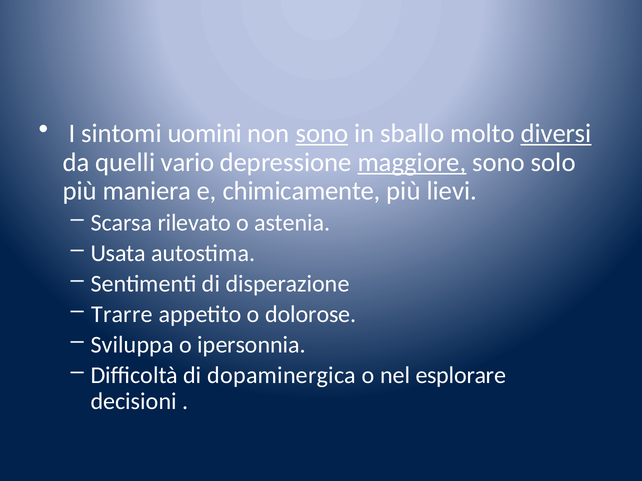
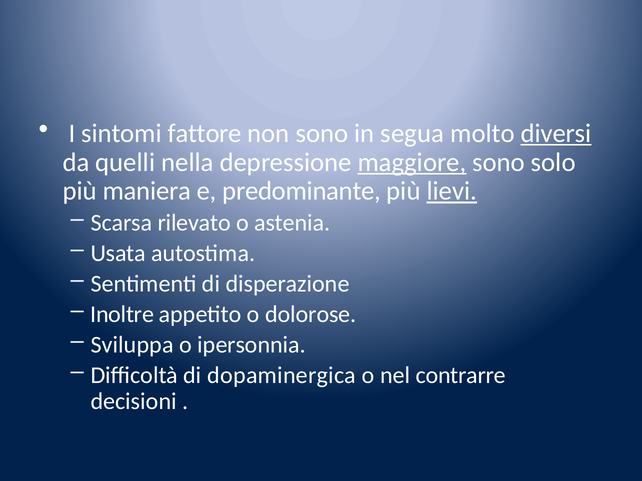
uomini: uomini -> fattore
sono at (322, 133) underline: present -> none
sballo: sballo -> segua
vario: vario -> nella
chimicamente: chimicamente -> predominante
lievi underline: none -> present
Trarre: Trarre -> Inoltre
esplorare: esplorare -> contrarre
